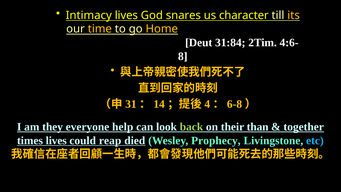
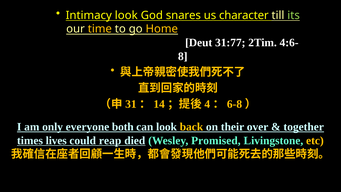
Intimacy lives: lives -> look
its colour: yellow -> light green
31:84: 31:84 -> 31:77
they: they -> only
help: help -> both
back colour: light green -> yellow
than: than -> over
Prophecy: Prophecy -> Promised
etc colour: light blue -> yellow
